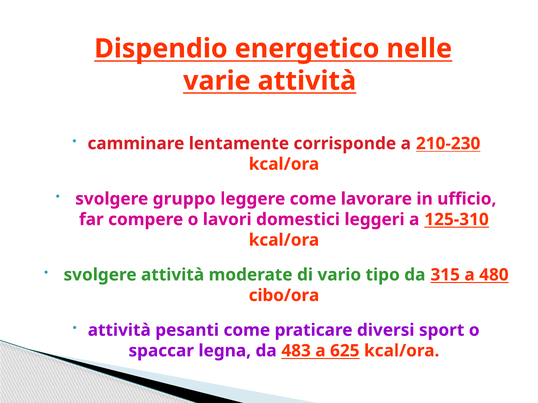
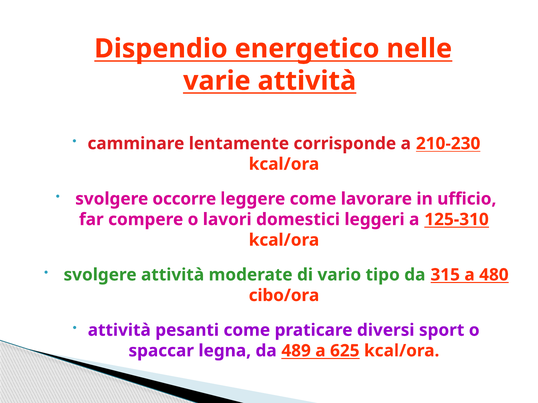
gruppo: gruppo -> occorre
483: 483 -> 489
